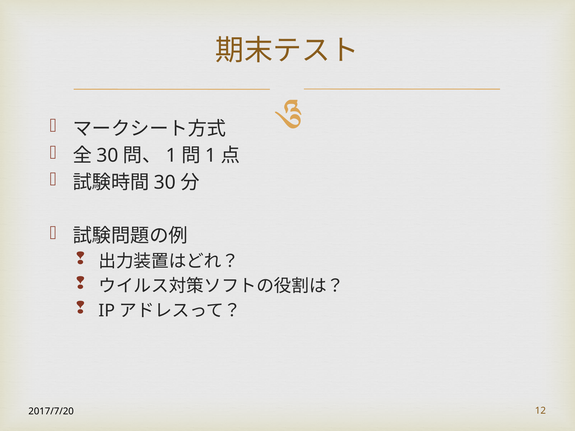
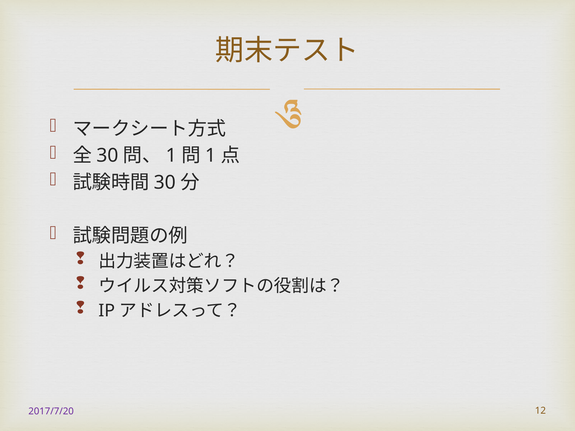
2017/7/20 colour: black -> purple
